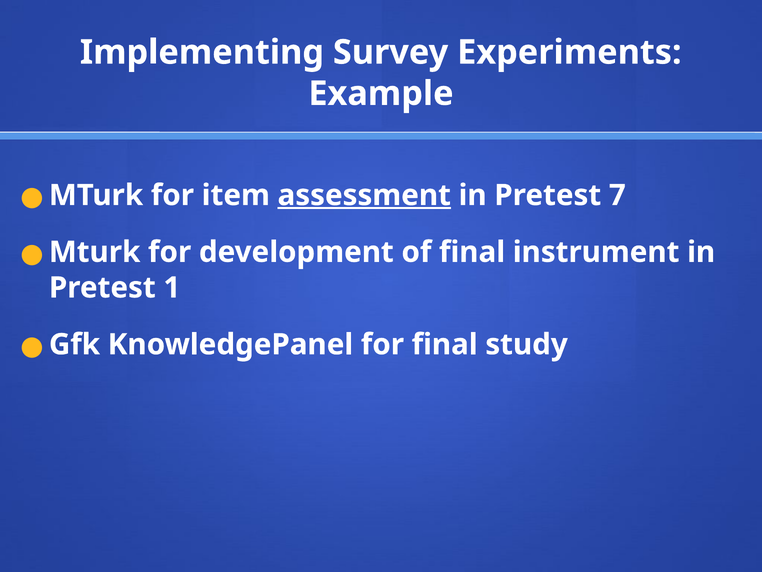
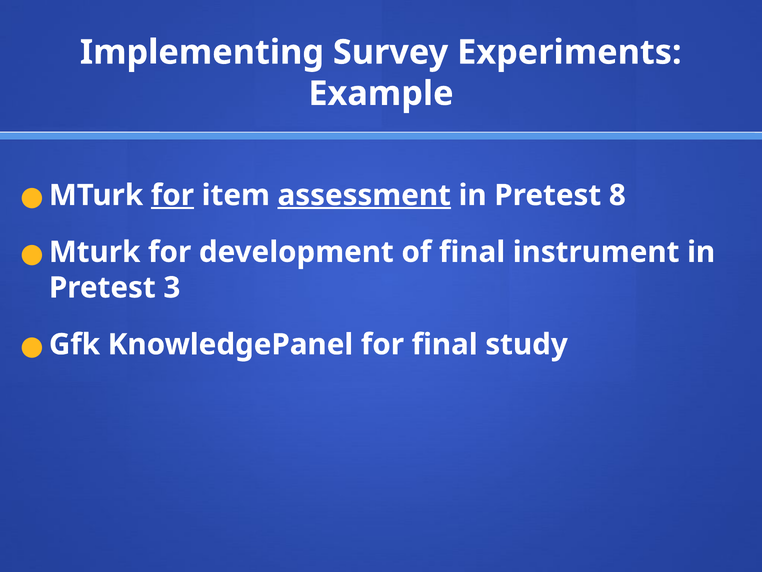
for at (172, 195) underline: none -> present
7: 7 -> 8
1: 1 -> 3
